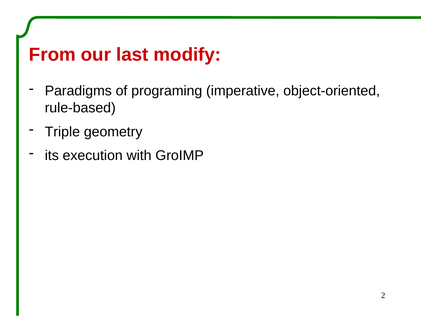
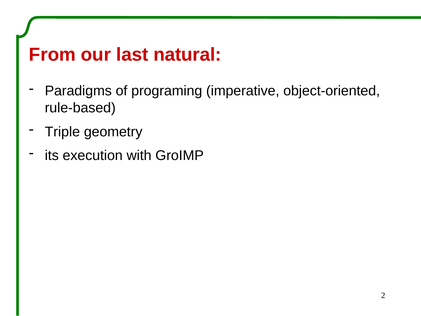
modify: modify -> natural
